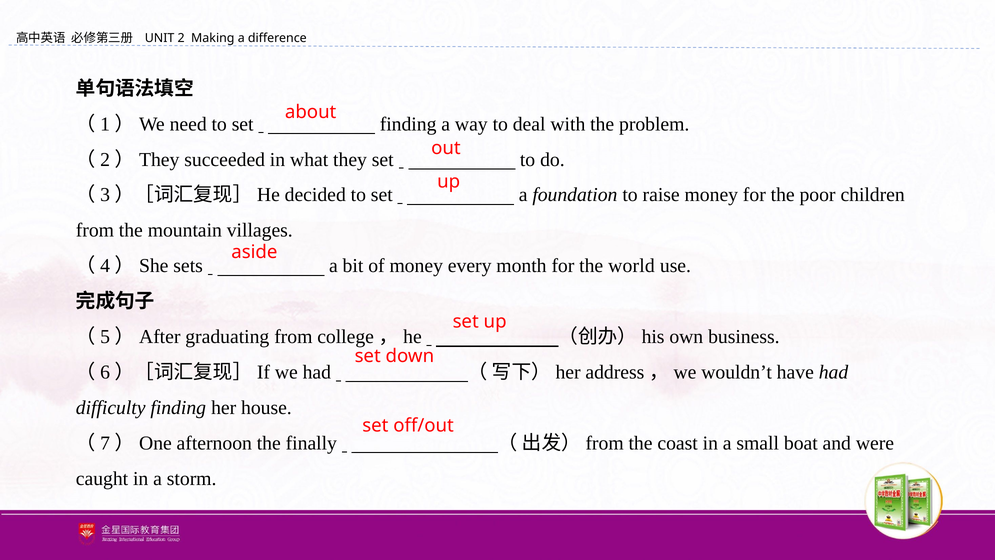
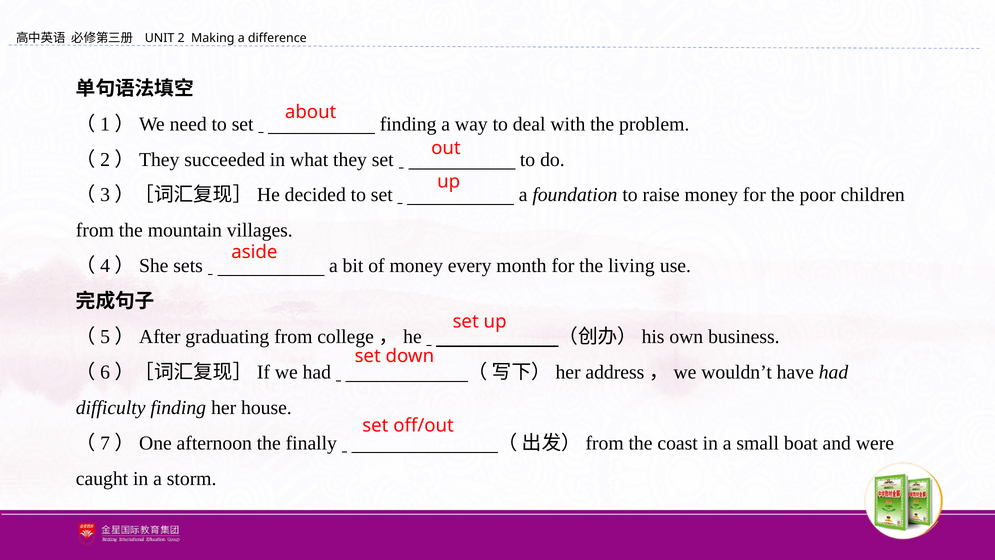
world: world -> living
